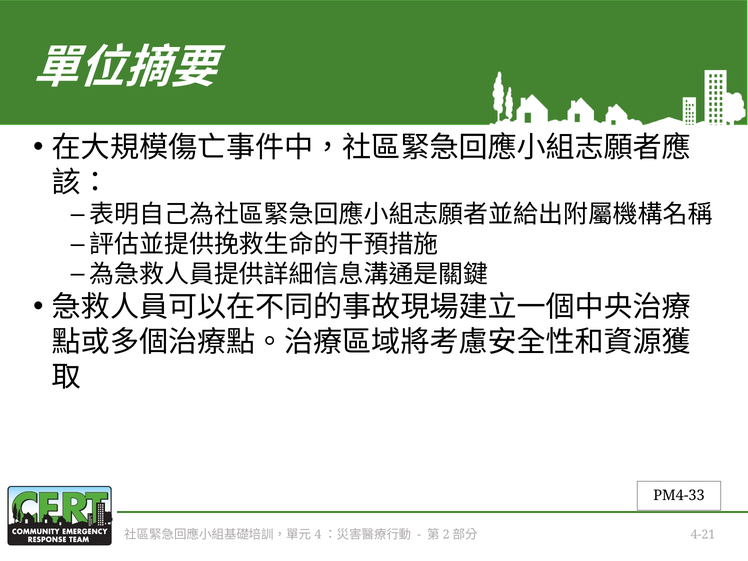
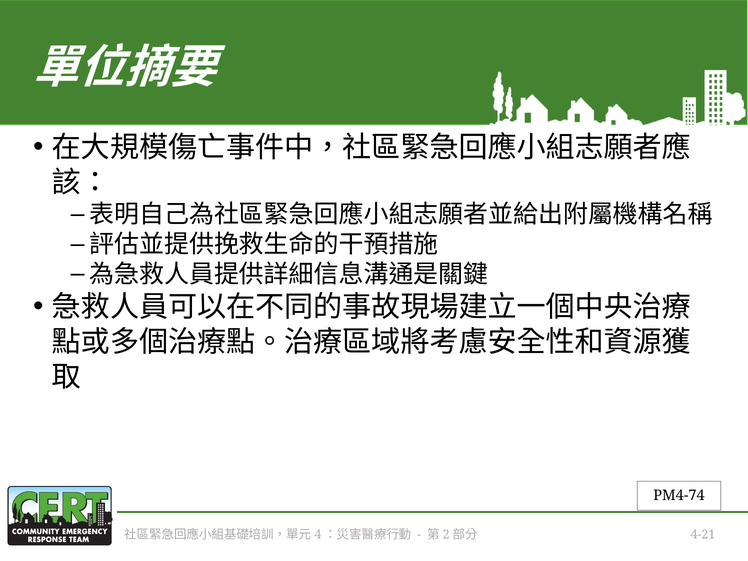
PM4-33: PM4-33 -> PM4-74
